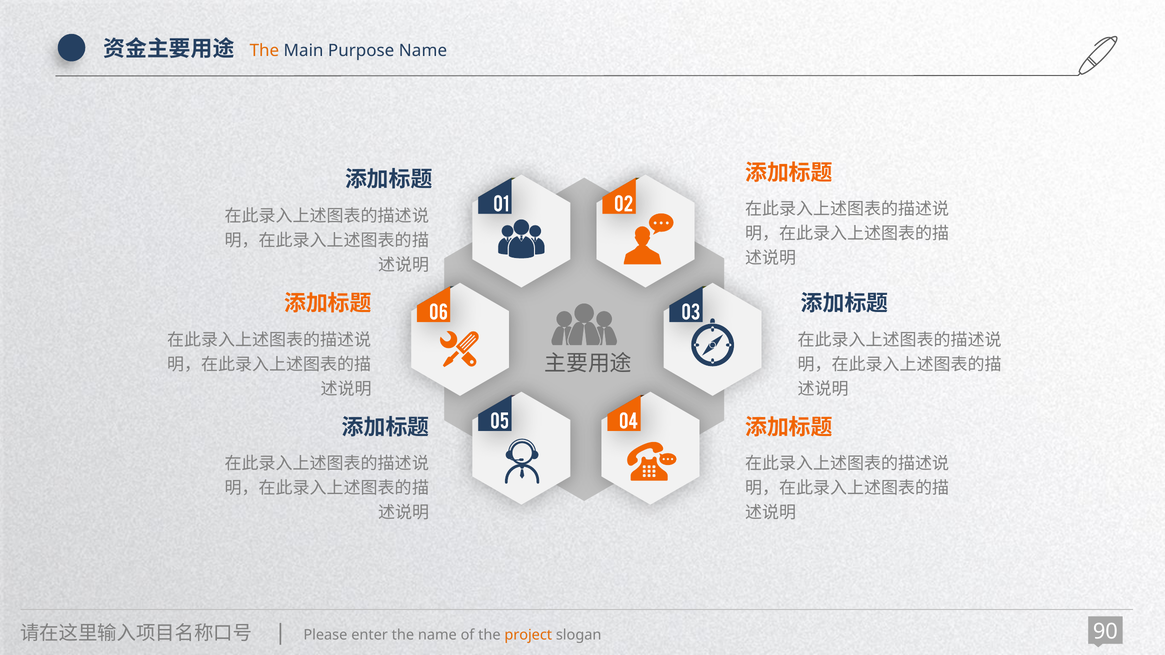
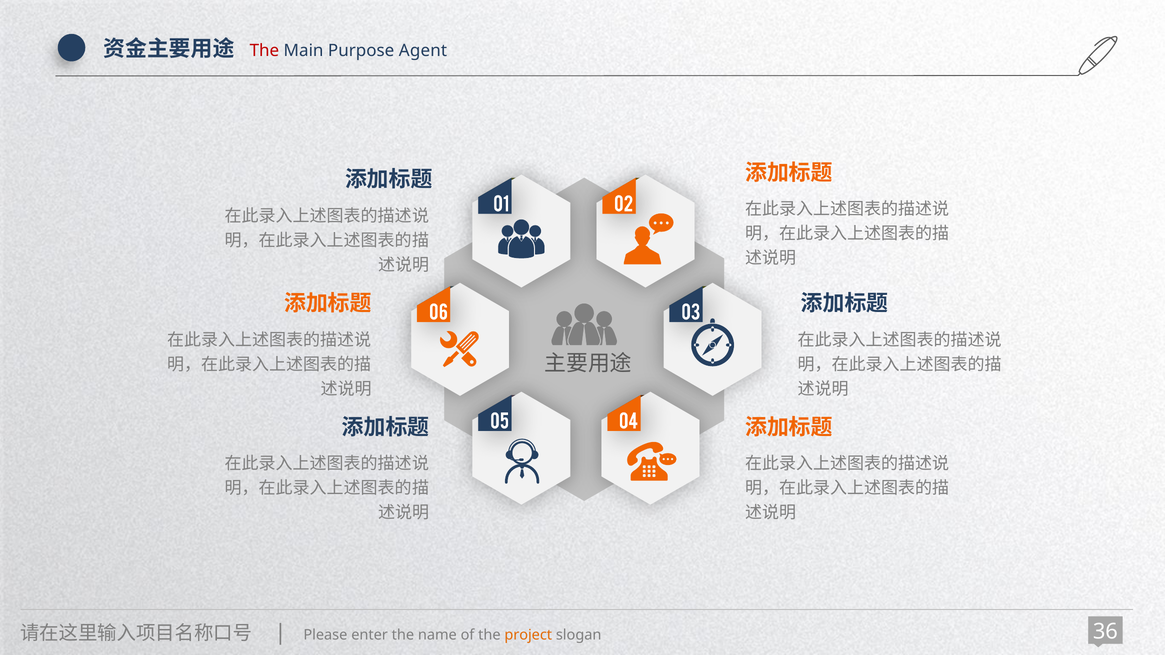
The at (264, 51) colour: orange -> red
Purpose Name: Name -> Agent
90: 90 -> 36
